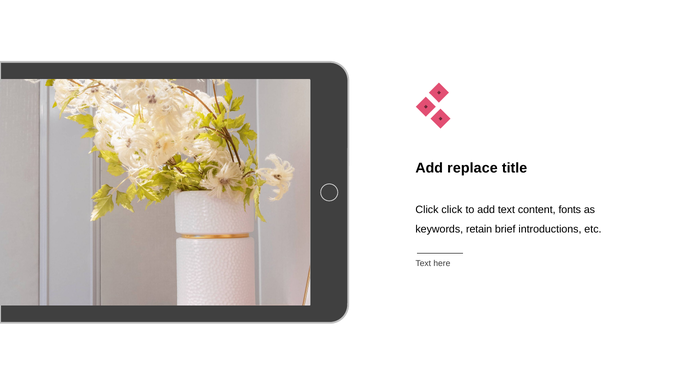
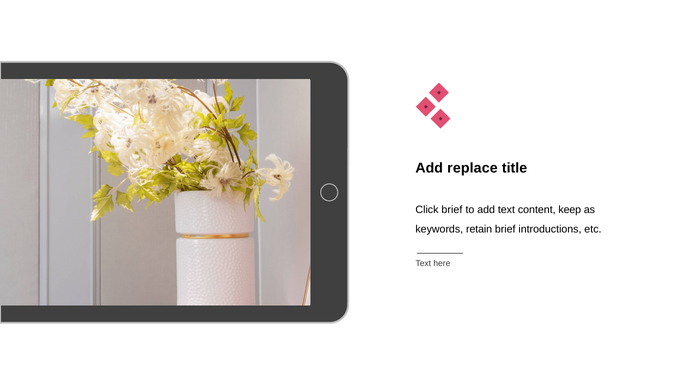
Click click: click -> brief
fonts: fonts -> keep
